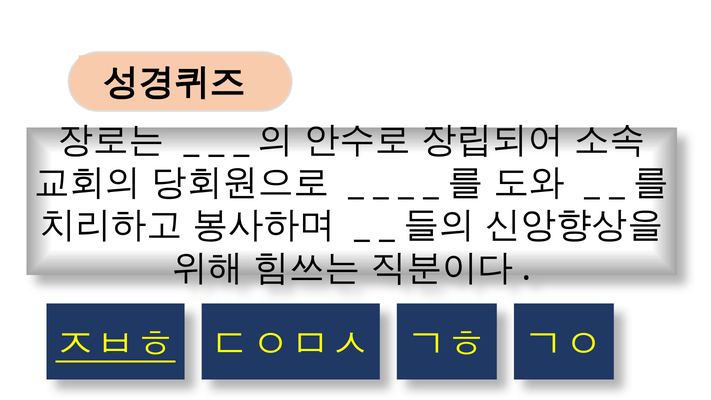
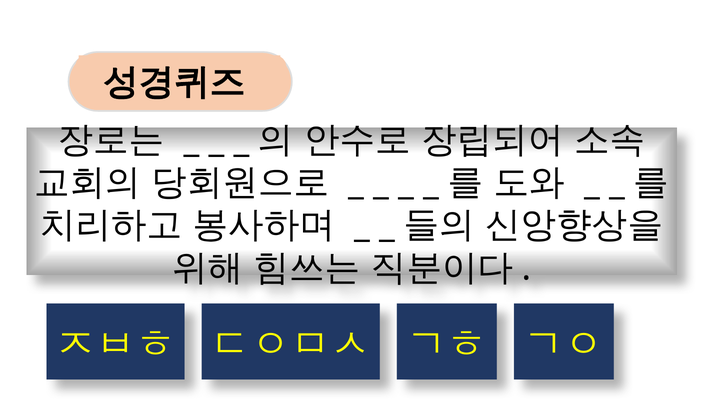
ㅈㅂㅎ underline: present -> none
